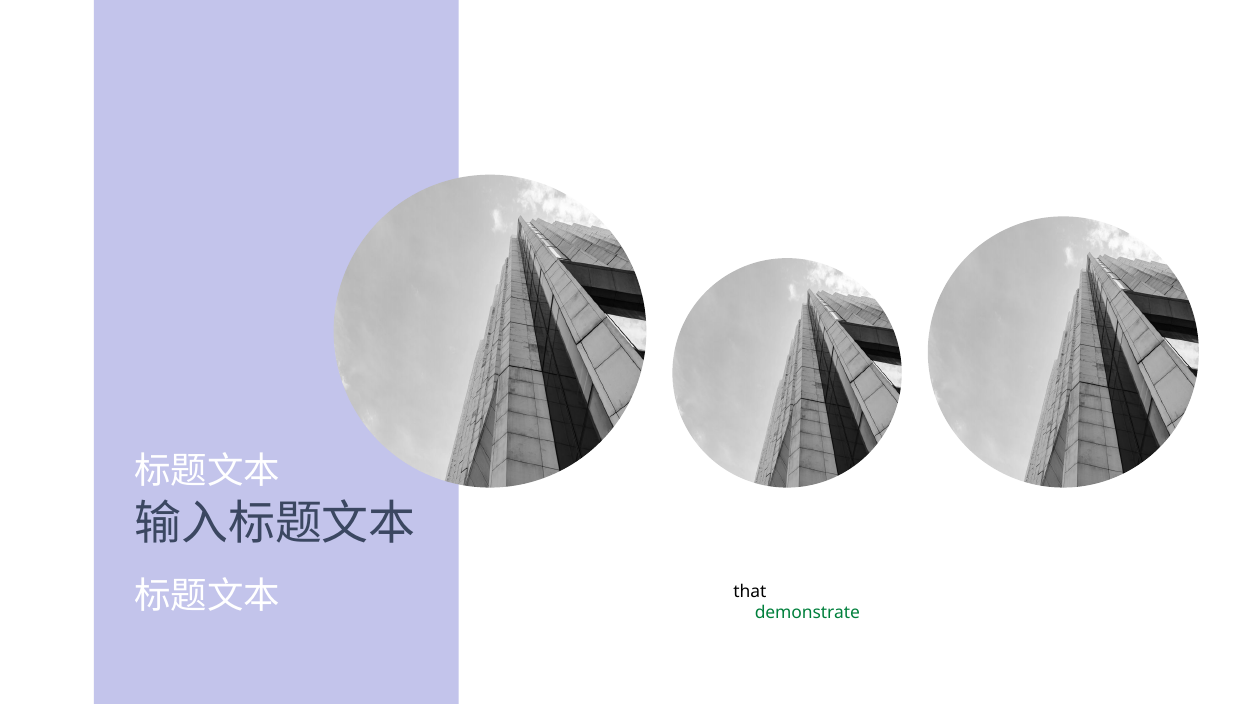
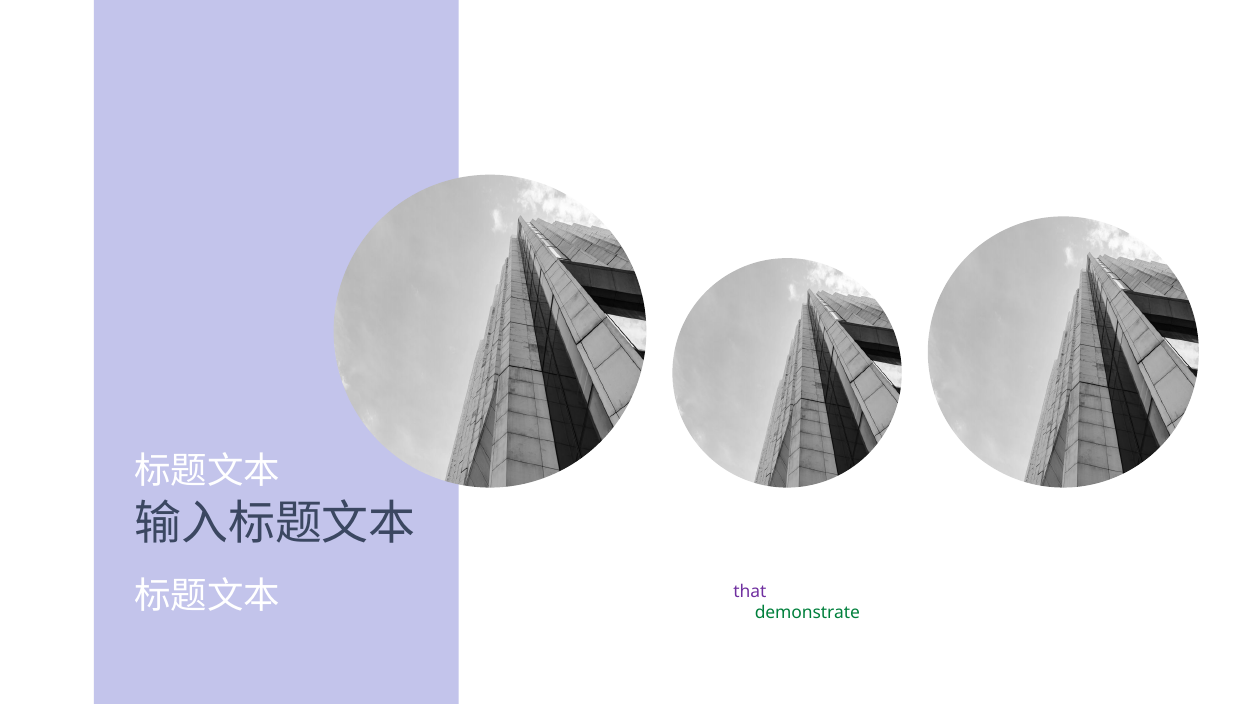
that at (750, 591) colour: black -> purple
